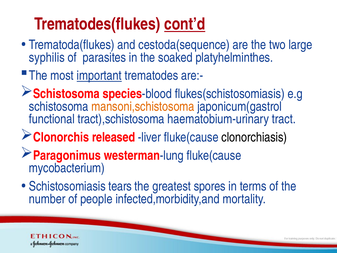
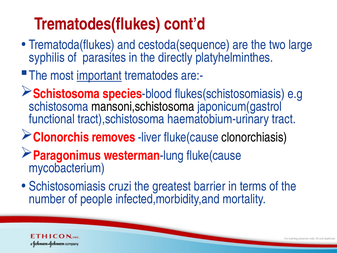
cont’d underline: present -> none
soaked: soaked -> directly
mansoni,schistosoma colour: orange -> black
released: released -> removes
tears: tears -> cruzi
spores: spores -> barrier
